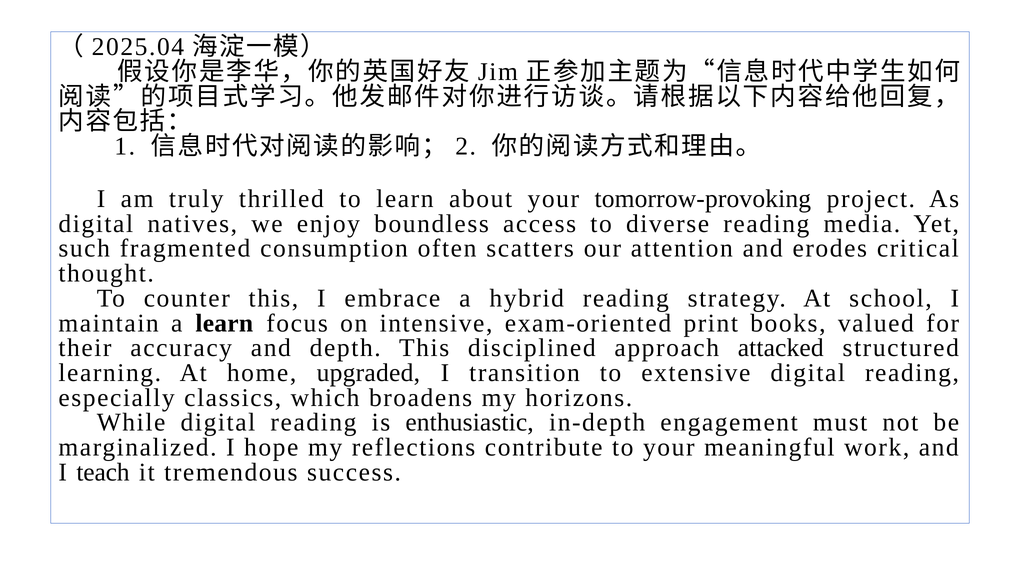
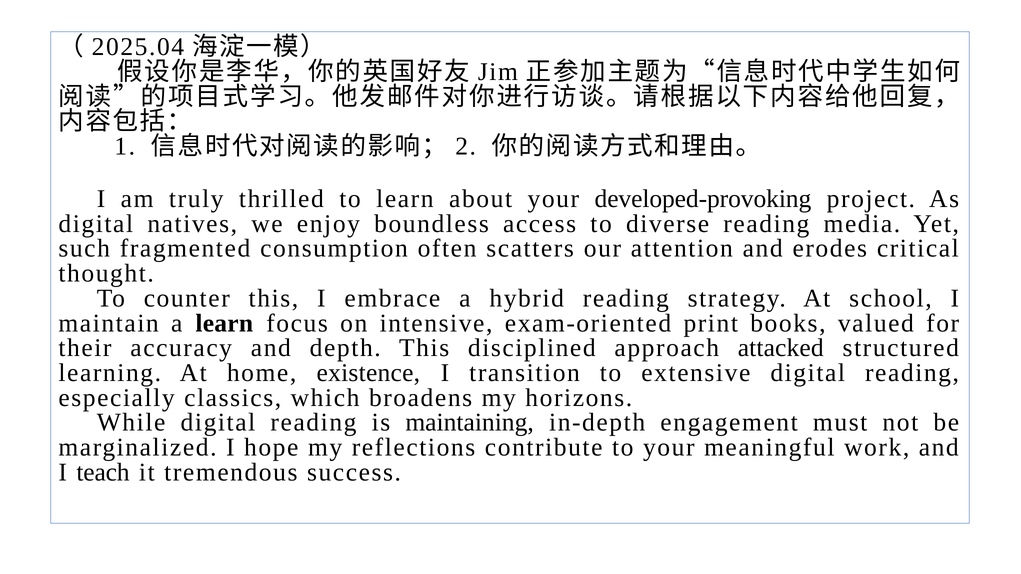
tomorrow-provoking: tomorrow-provoking -> developed-provoking
upgraded: upgraded -> existence
enthusiastic: enthusiastic -> maintaining
